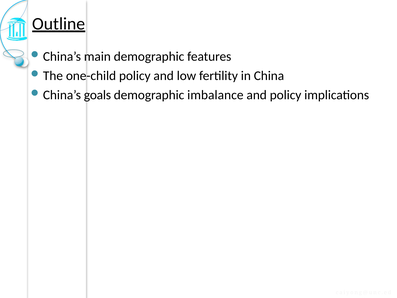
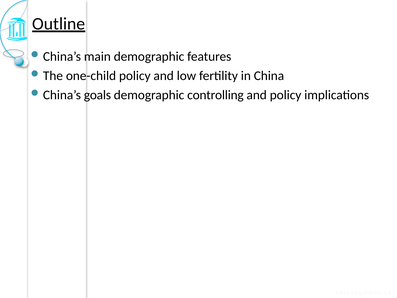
imbalance: imbalance -> controlling
